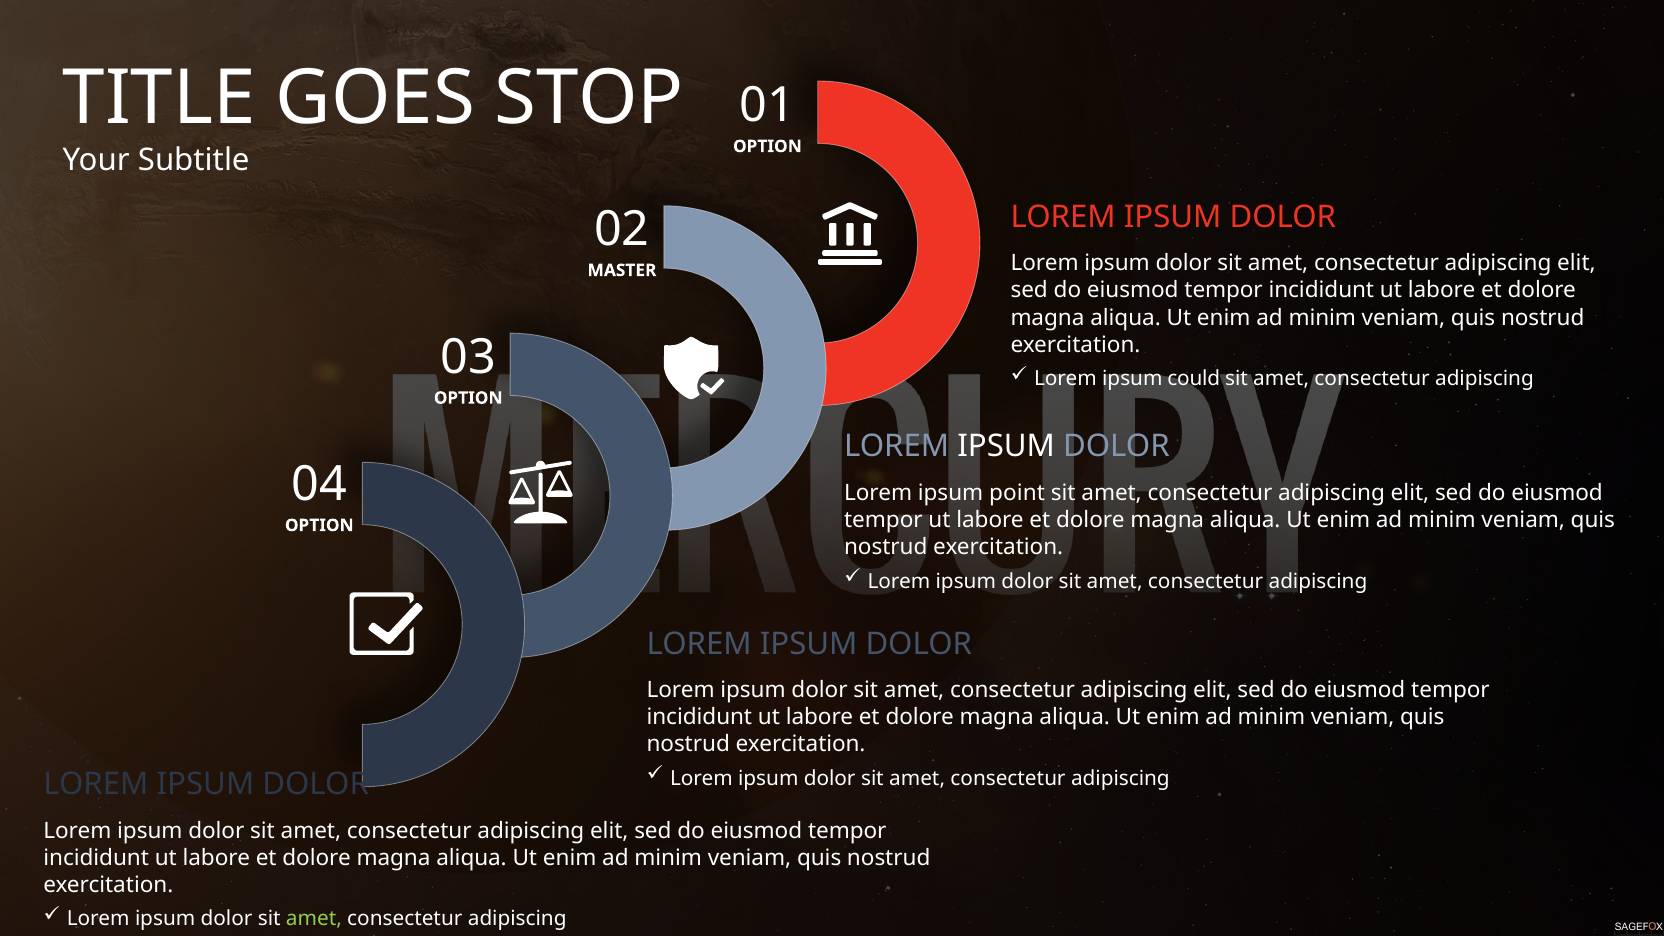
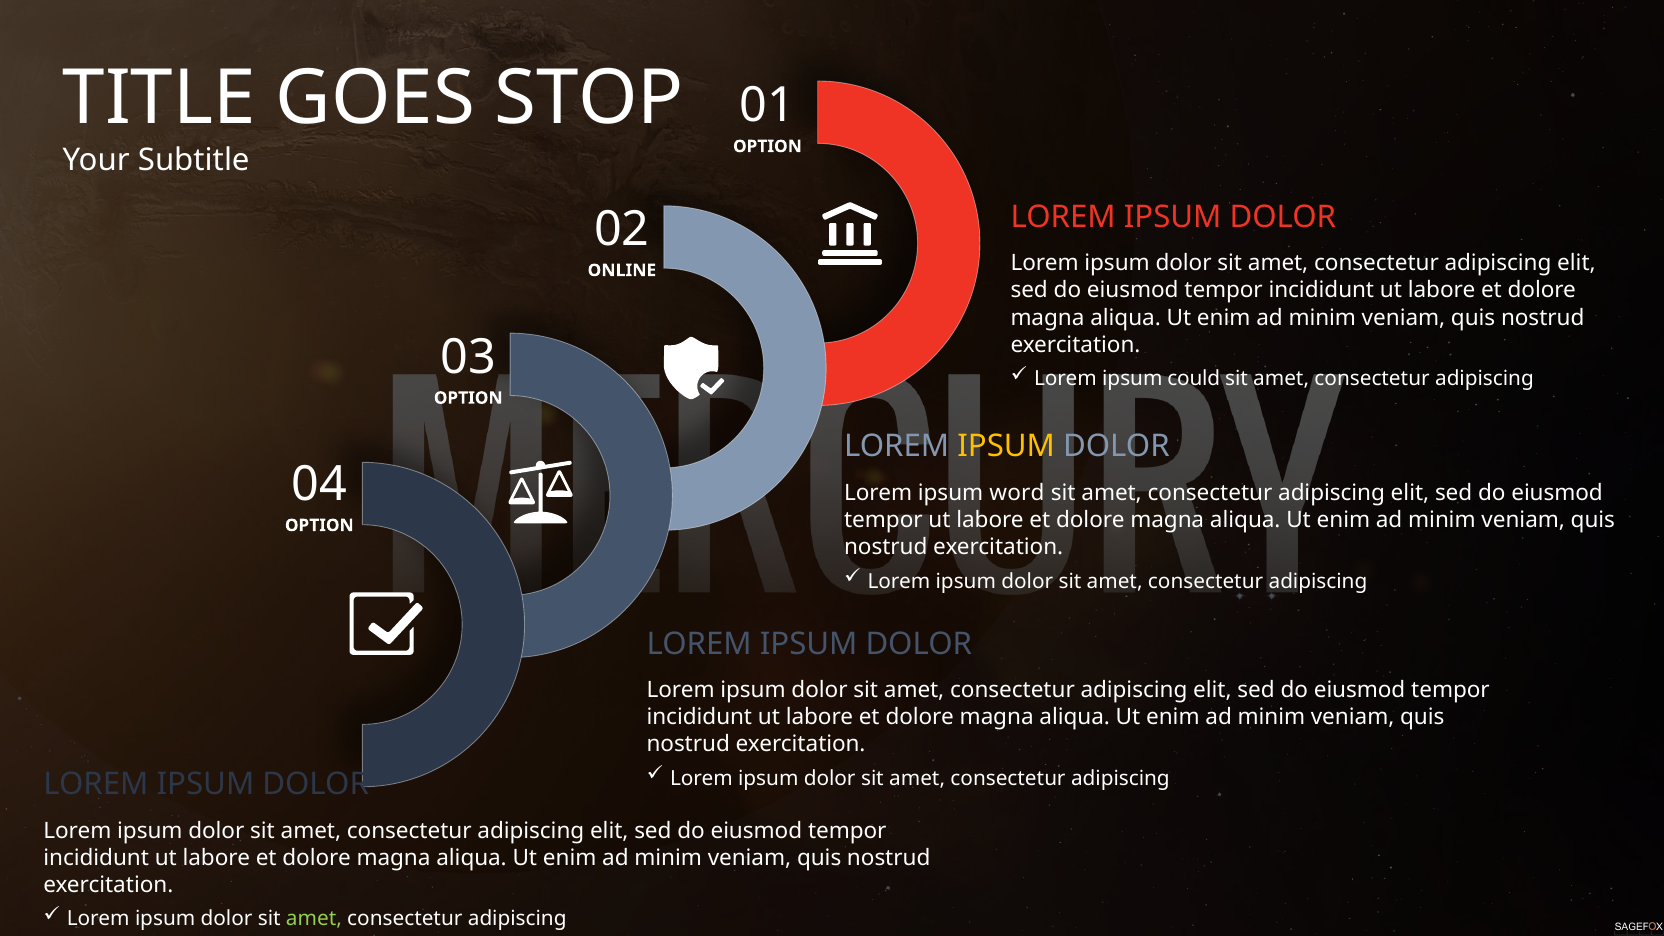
MASTER: MASTER -> ONLINE
IPSUM at (1006, 447) colour: white -> yellow
point: point -> word
